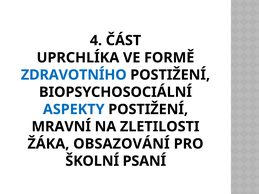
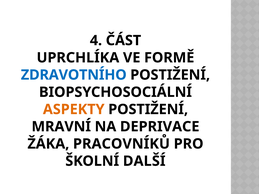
ASPEKTY colour: blue -> orange
ZLETILOSTI: ZLETILOSTI -> DEPRIVACE
OBSAZOVÁNÍ: OBSAZOVÁNÍ -> PRACOVNÍKŮ
PSANÍ: PSANÍ -> DALŠÍ
